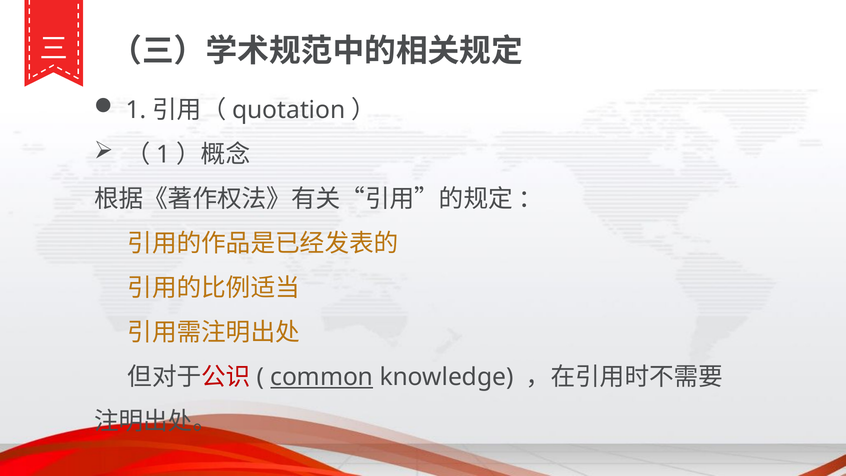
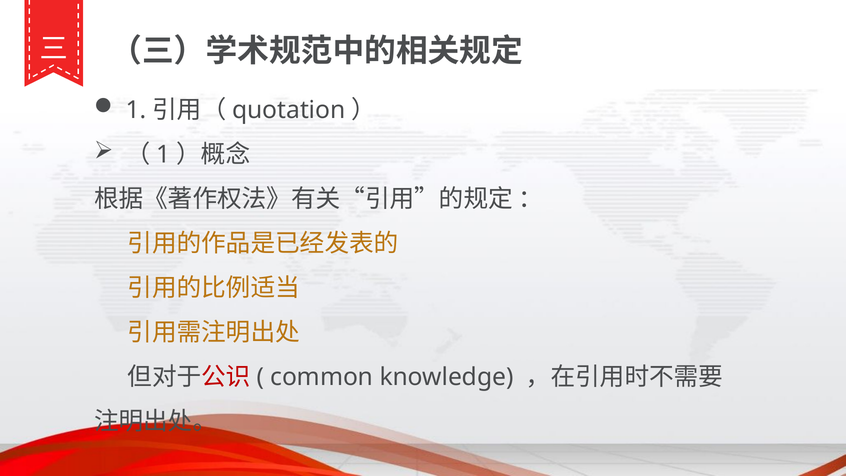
common underline: present -> none
